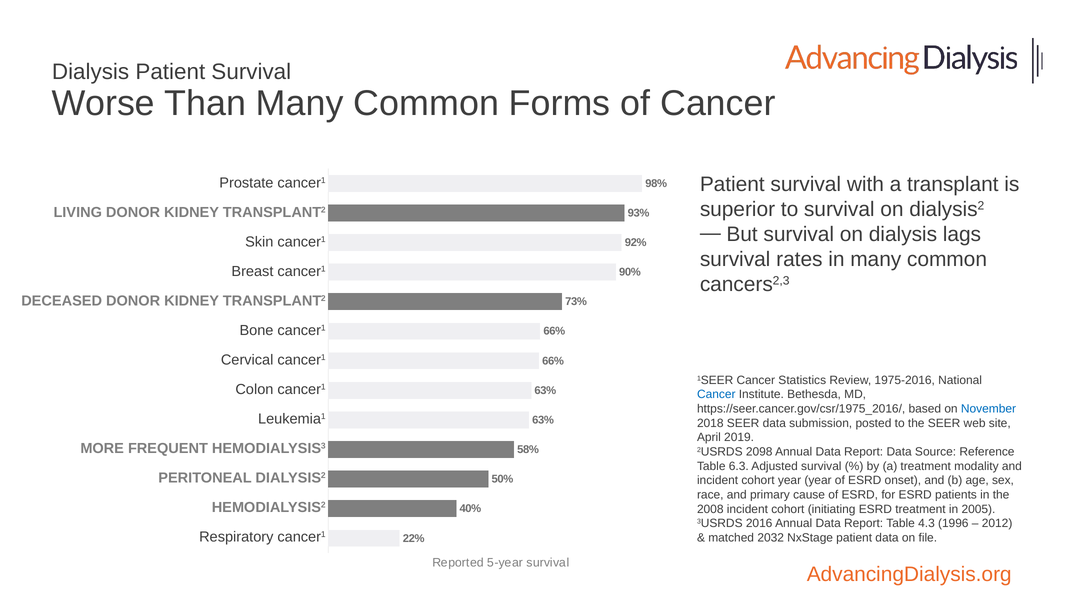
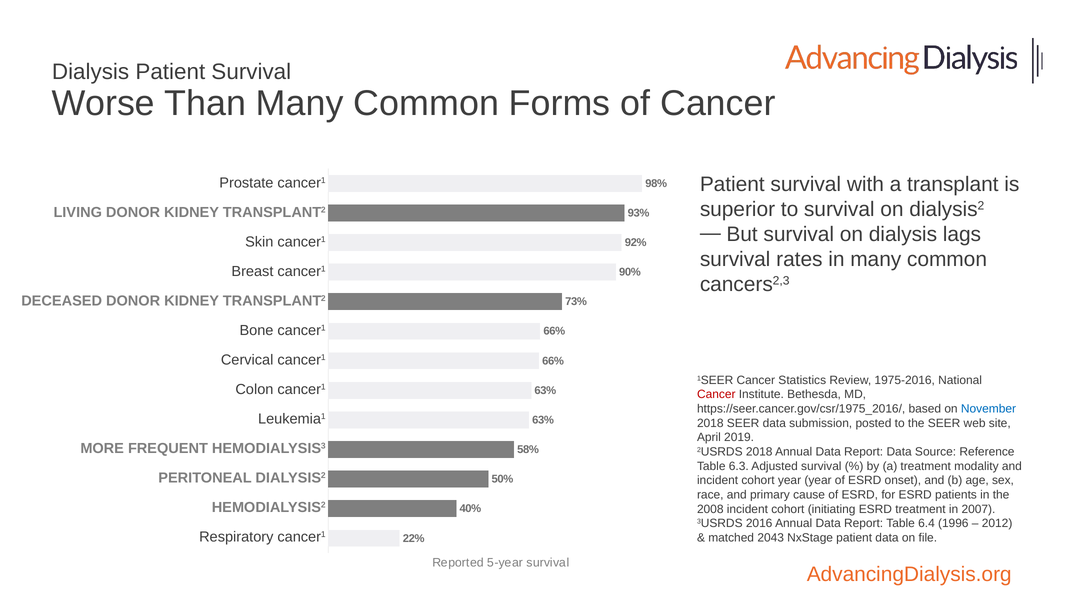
Cancer at (716, 395) colour: blue -> red
2USRDS 2098: 2098 -> 2018
2005: 2005 -> 2007
4.3: 4.3 -> 6.4
2032: 2032 -> 2043
